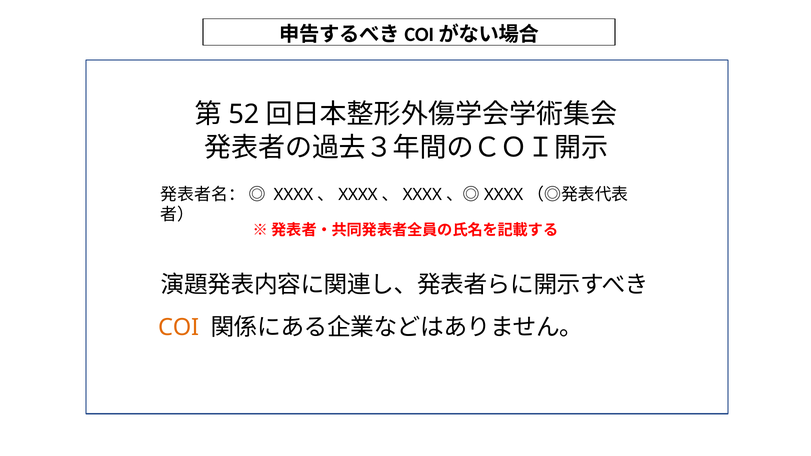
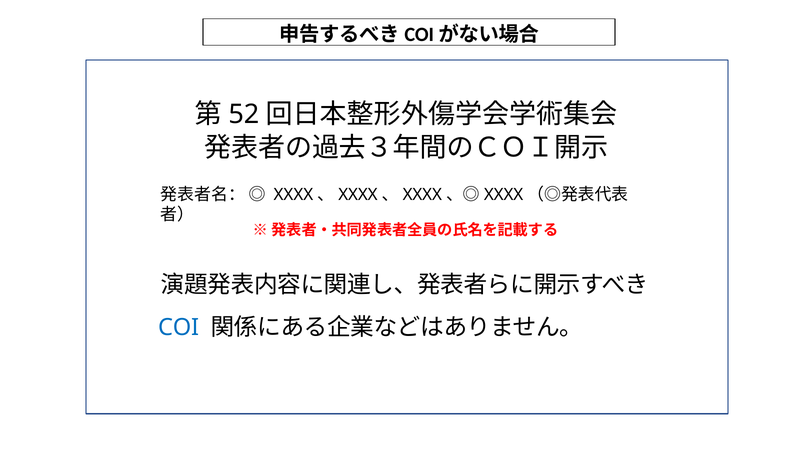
COI colour: orange -> blue
